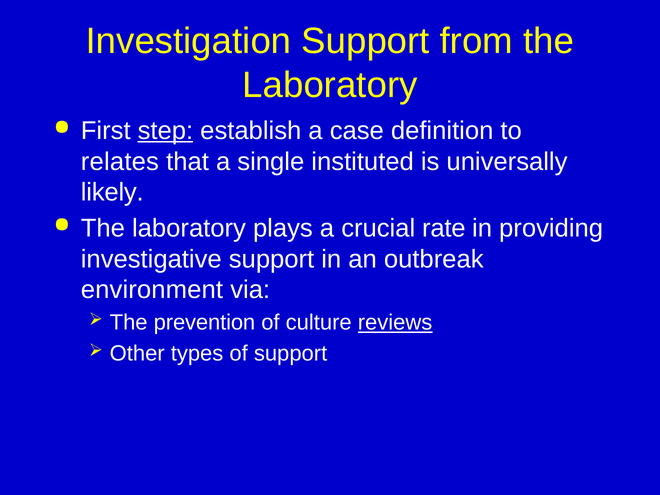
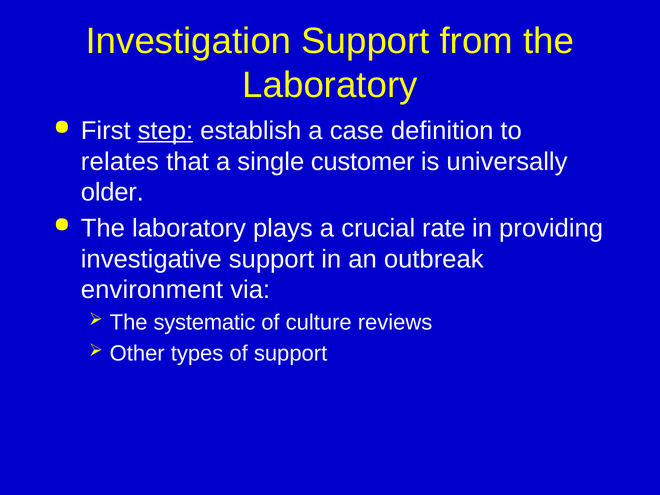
instituted: instituted -> customer
likely: likely -> older
prevention: prevention -> systematic
reviews underline: present -> none
